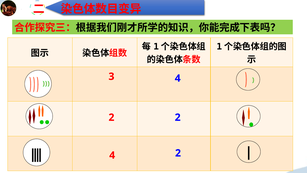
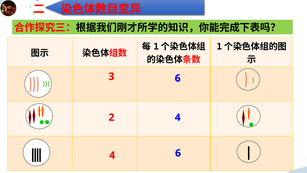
3 4: 4 -> 6
2 2: 2 -> 4
2 at (178, 153): 2 -> 6
